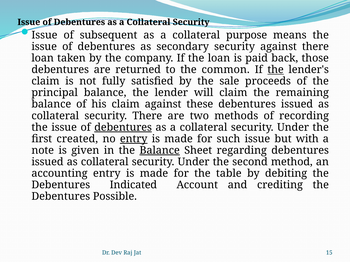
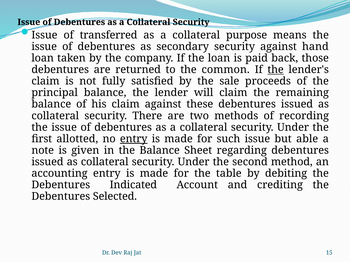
subsequent: subsequent -> transferred
against there: there -> hand
debentures at (123, 128) underline: present -> none
created: created -> allotted
with: with -> able
Balance at (160, 151) underline: present -> none
Possible: Possible -> Selected
